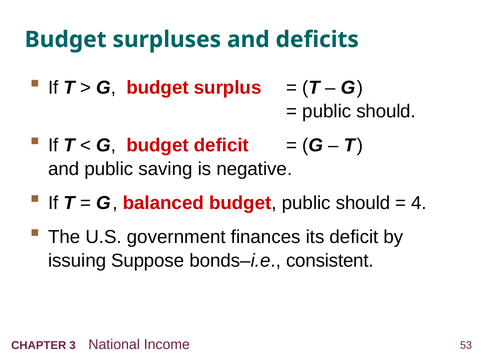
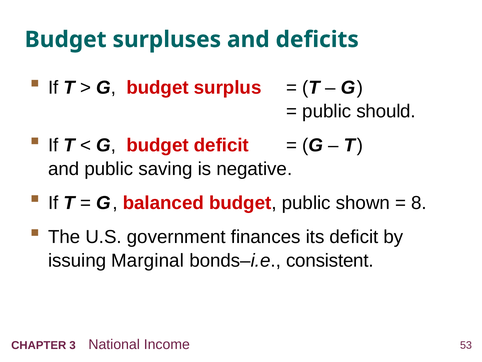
budget public should: should -> shown
4: 4 -> 8
Suppose: Suppose -> Marginal
